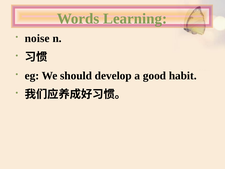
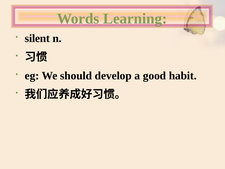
noise: noise -> silent
